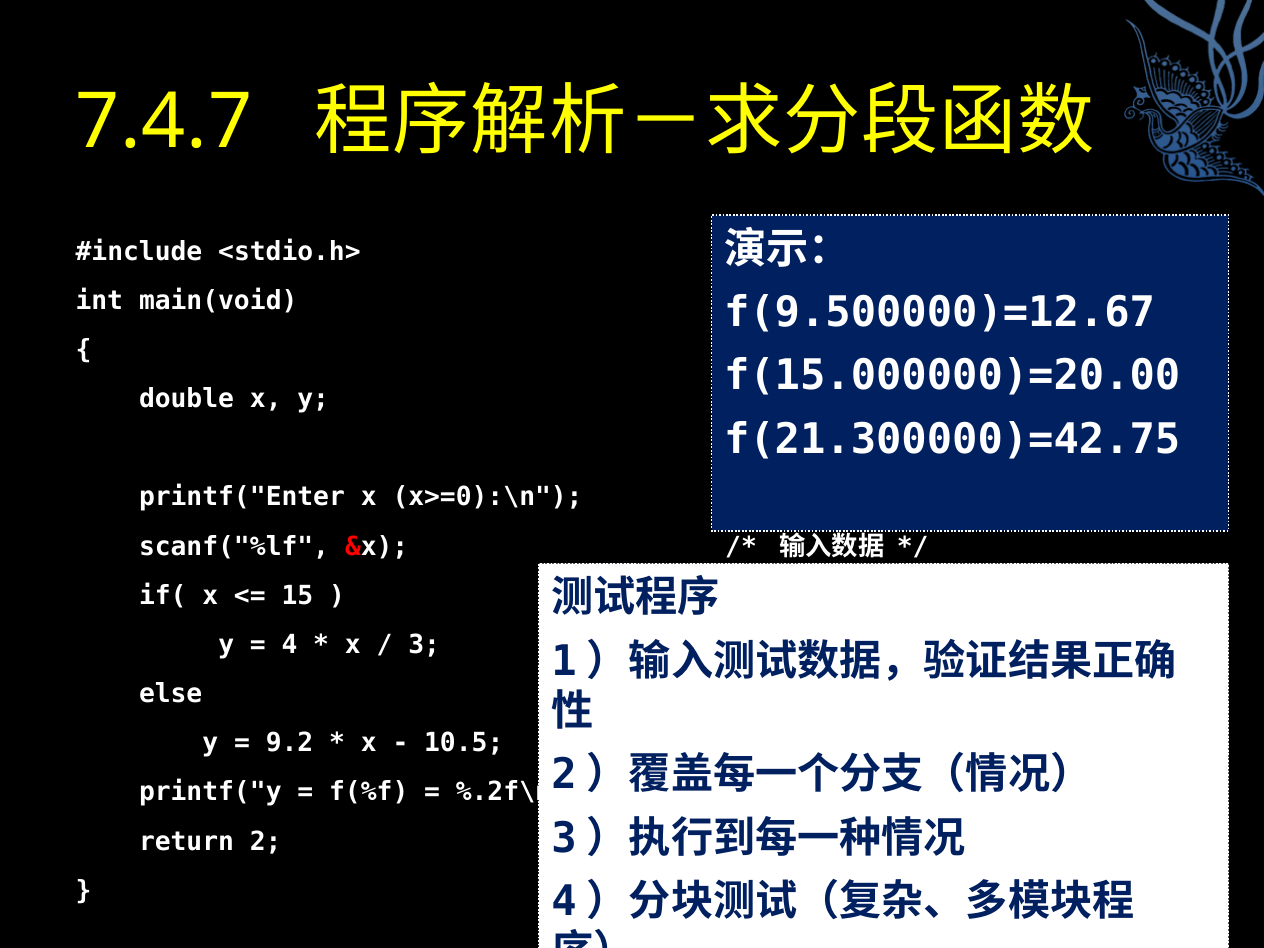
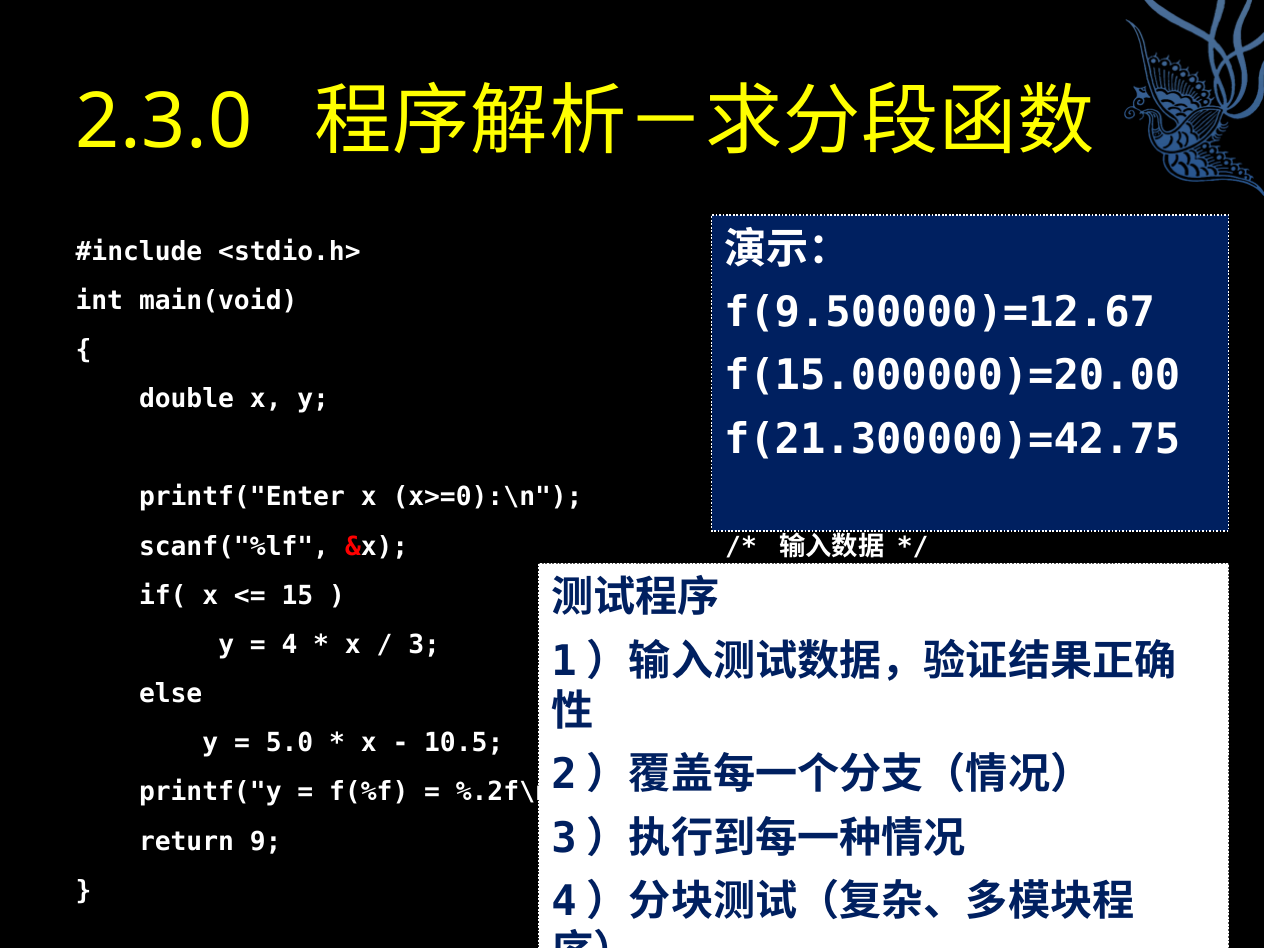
7.4.7: 7.4.7 -> 2.3.0
9.2: 9.2 -> 5.0
2: 2 -> 9
